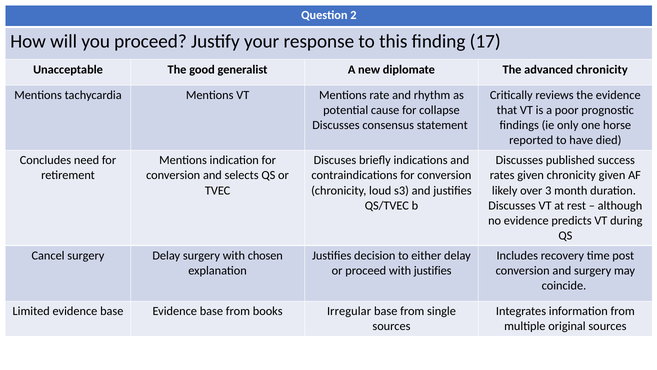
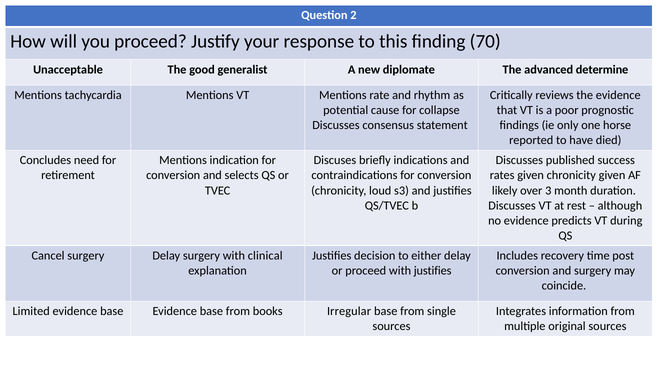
17: 17 -> 70
advanced chronicity: chronicity -> determine
chosen: chosen -> clinical
